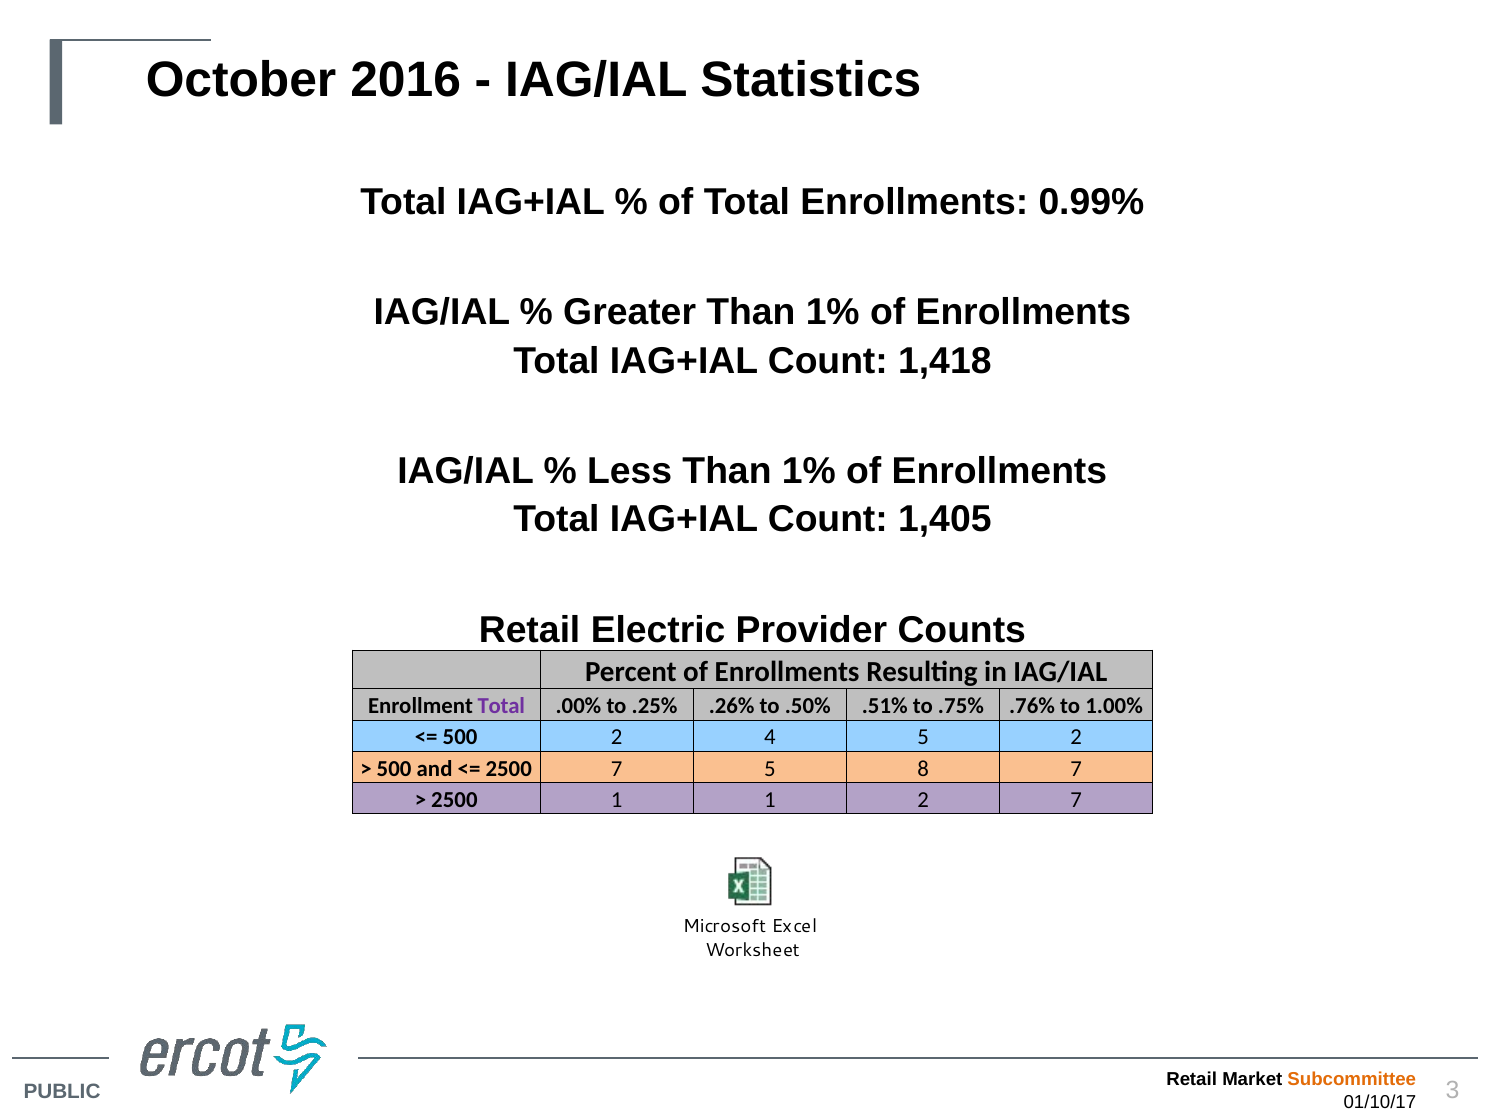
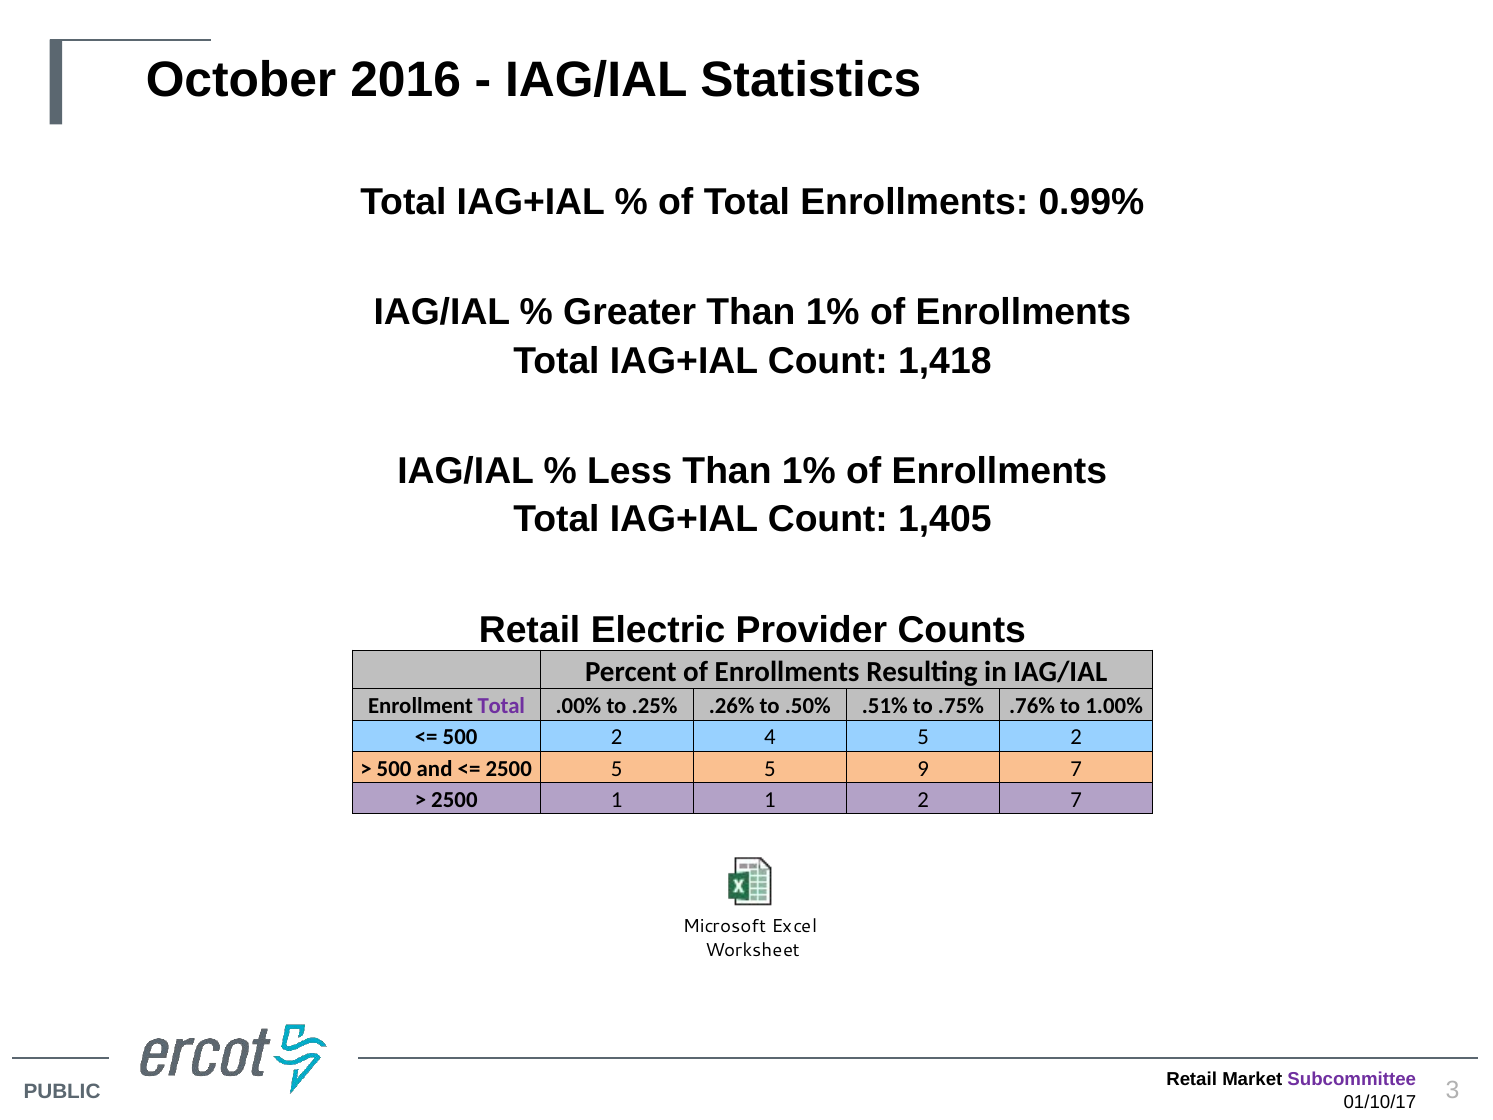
2500 7: 7 -> 5
8: 8 -> 9
Subcommittee colour: orange -> purple
